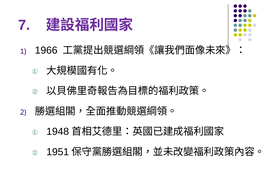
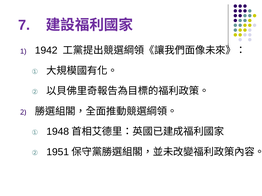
1966: 1966 -> 1942
